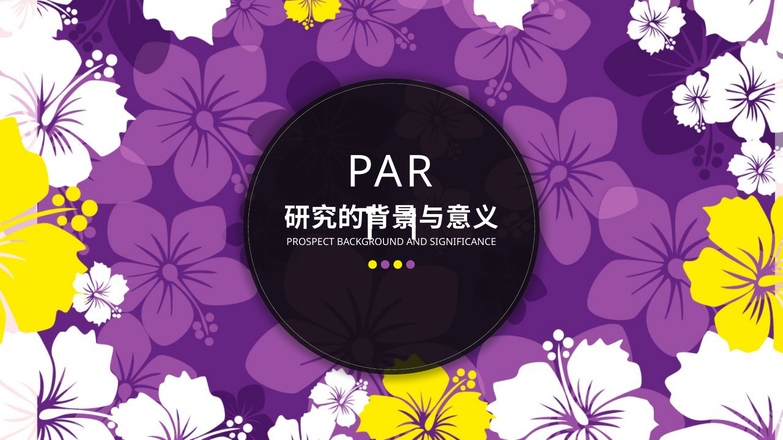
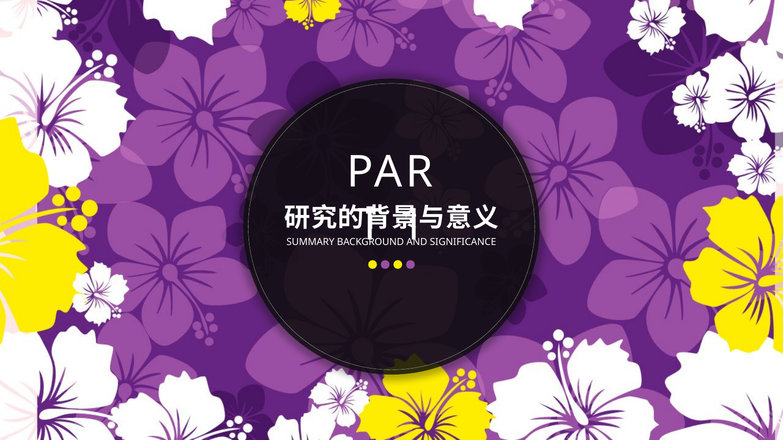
PROSPECT: PROSPECT -> SUMMARY
